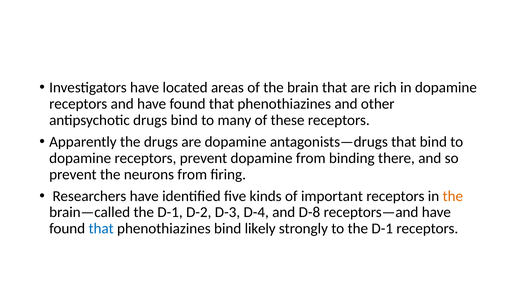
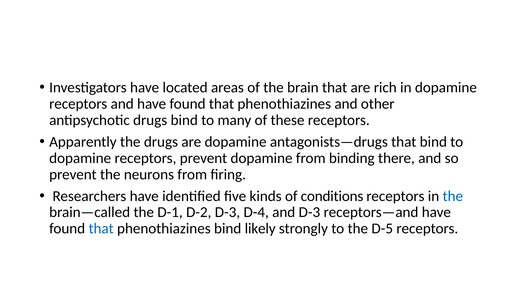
important: important -> conditions
the at (453, 196) colour: orange -> blue
and D-8: D-8 -> D-3
to the D-1: D-1 -> D-5
